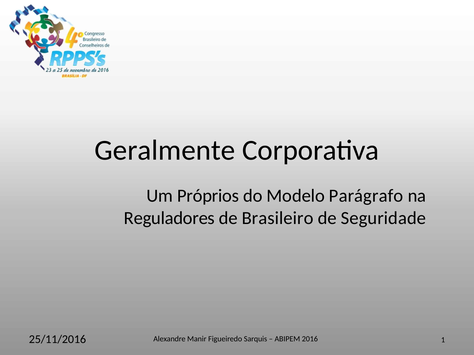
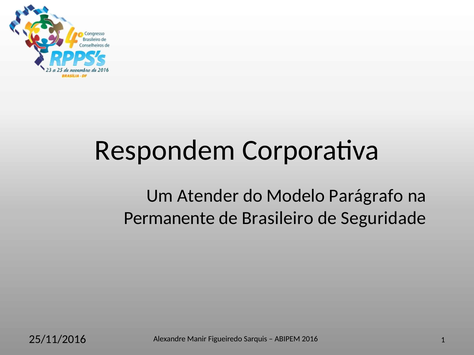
Geralmente: Geralmente -> Respondem
Próprios: Próprios -> Atender
Reguladores: Reguladores -> Permanente
